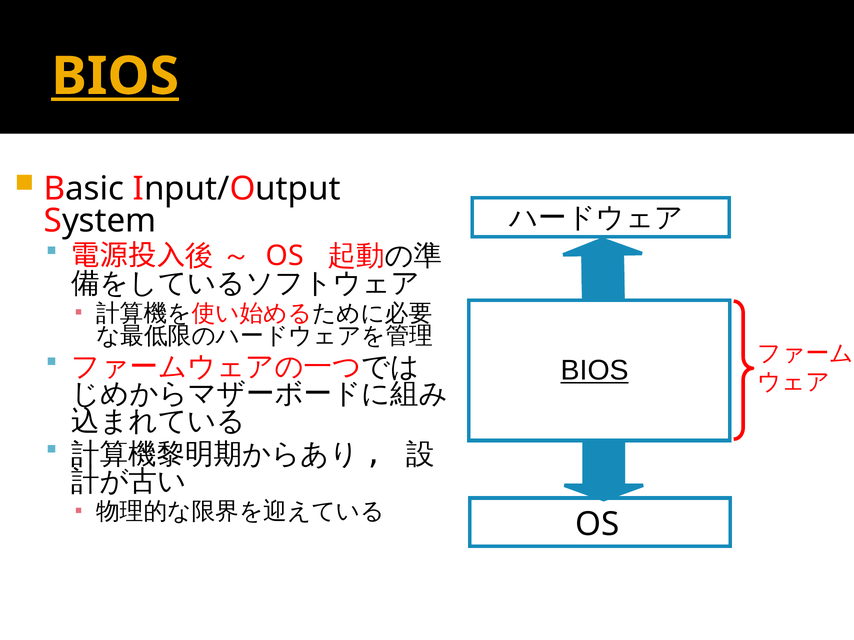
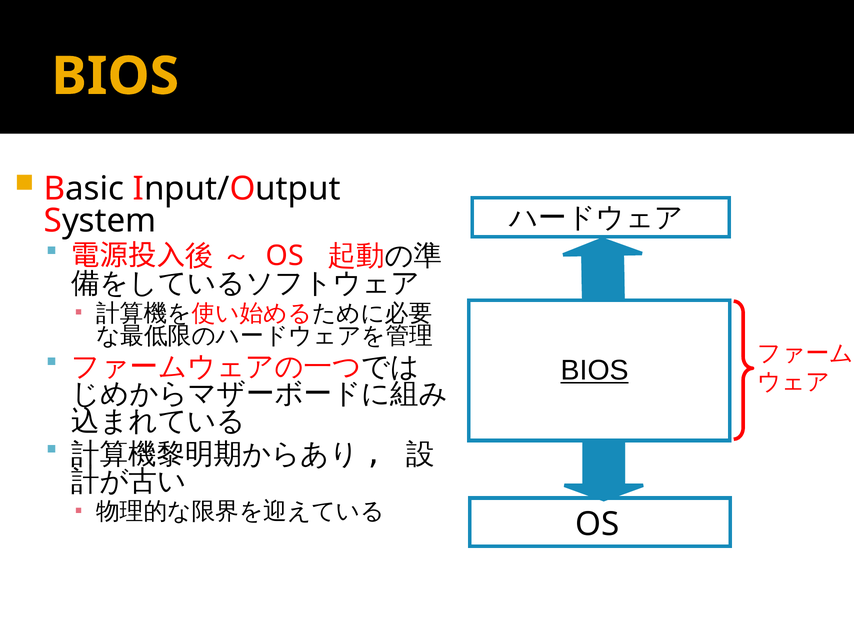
BIOS at (115, 76) underline: present -> none
